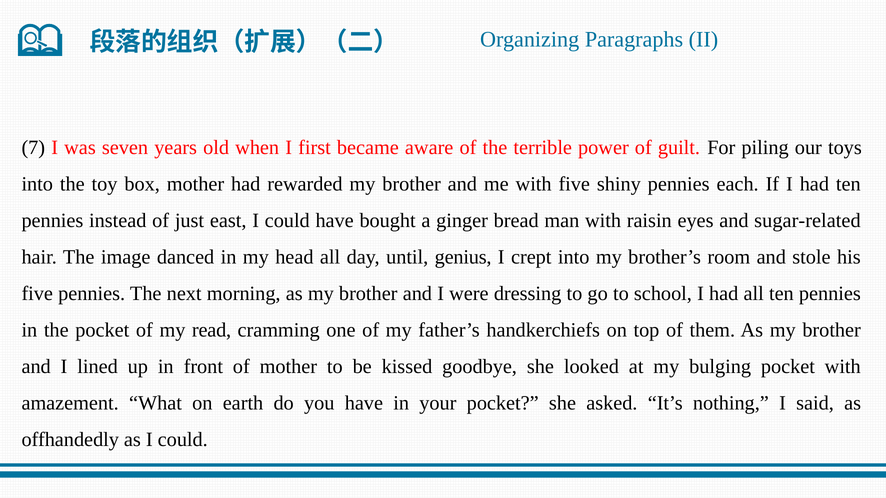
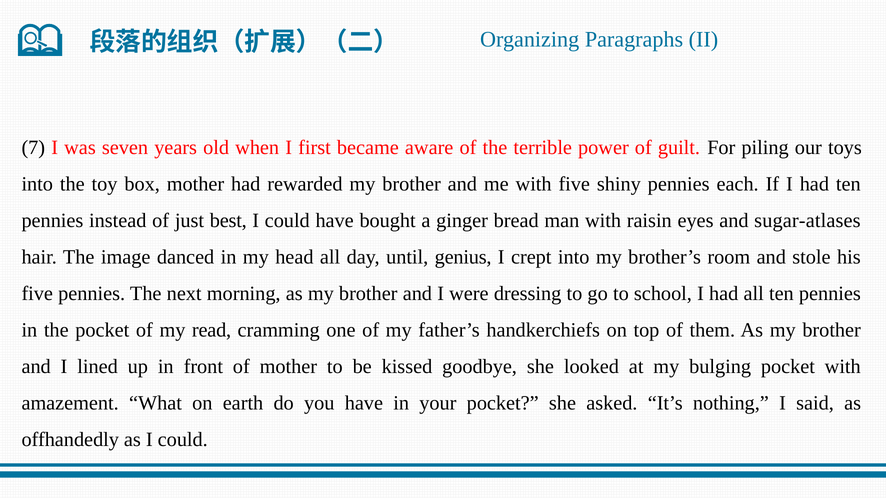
east: east -> best
sugar-related: sugar-related -> sugar-atlases
